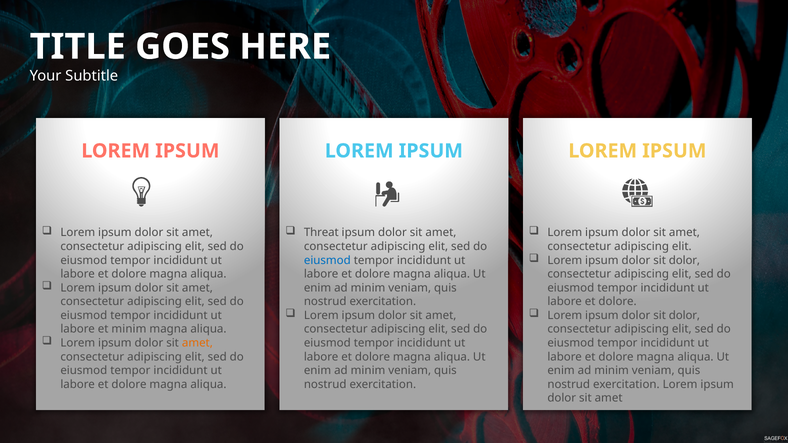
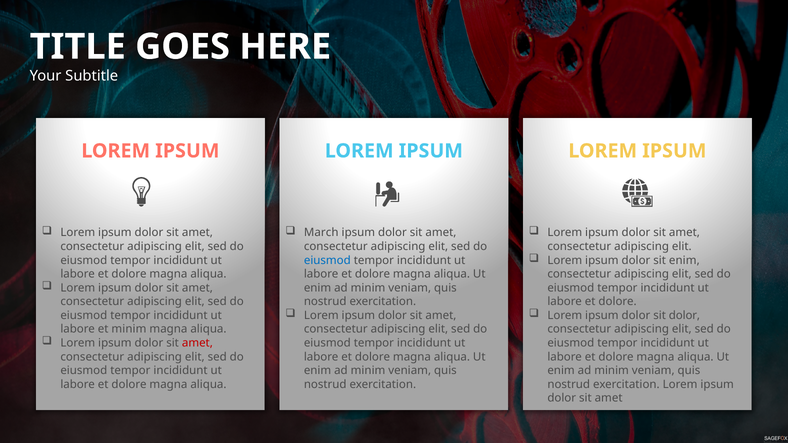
Threat: Threat -> March
dolor at (684, 260): dolor -> enim
amet at (197, 343) colour: orange -> red
